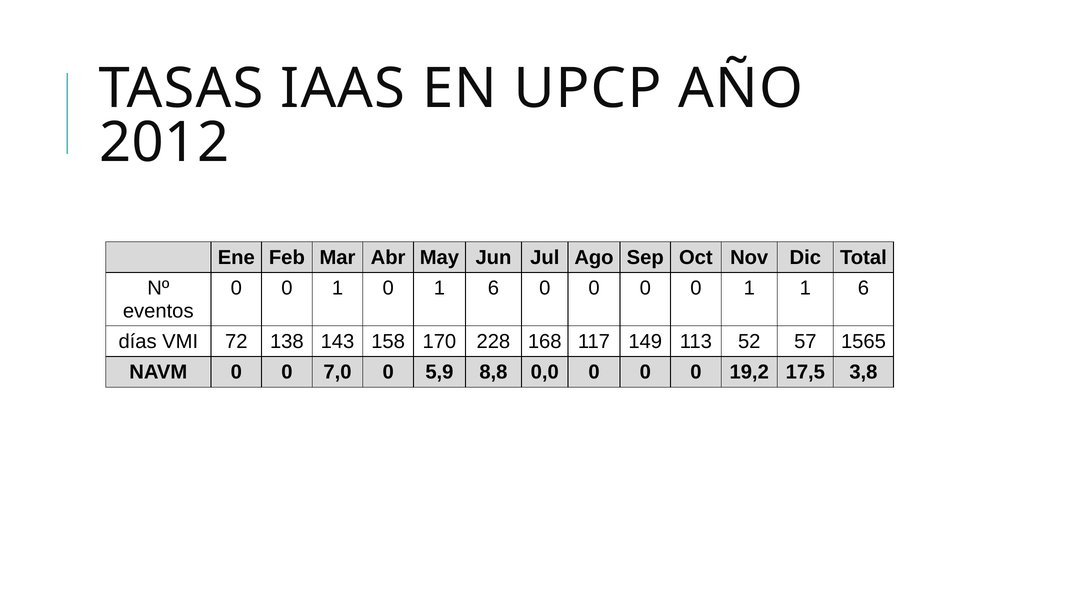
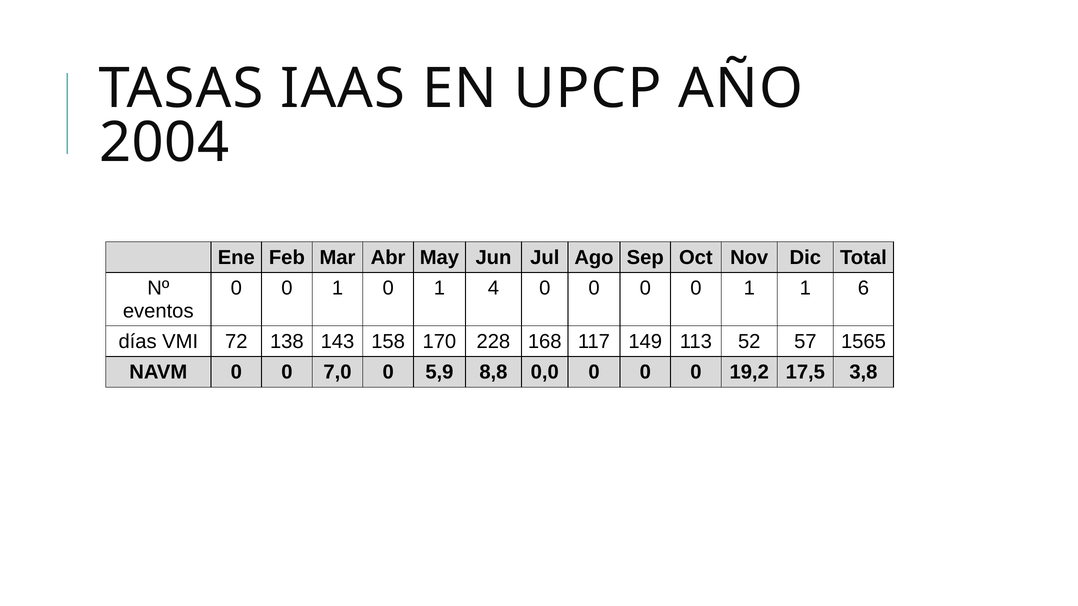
2012: 2012 -> 2004
0 1 6: 6 -> 4
